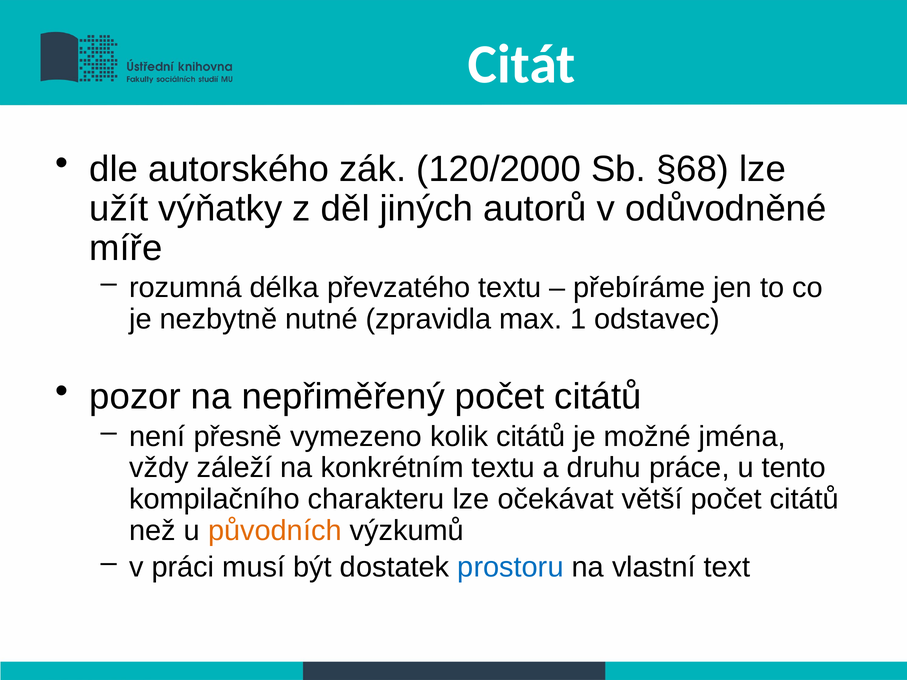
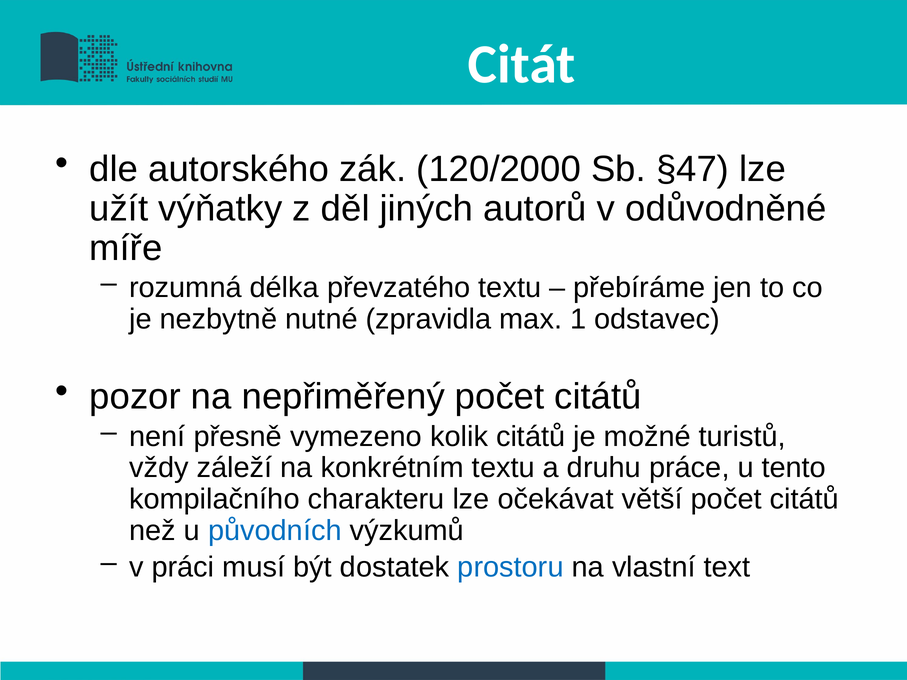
§68: §68 -> §47
jména: jména -> turistů
původních colour: orange -> blue
